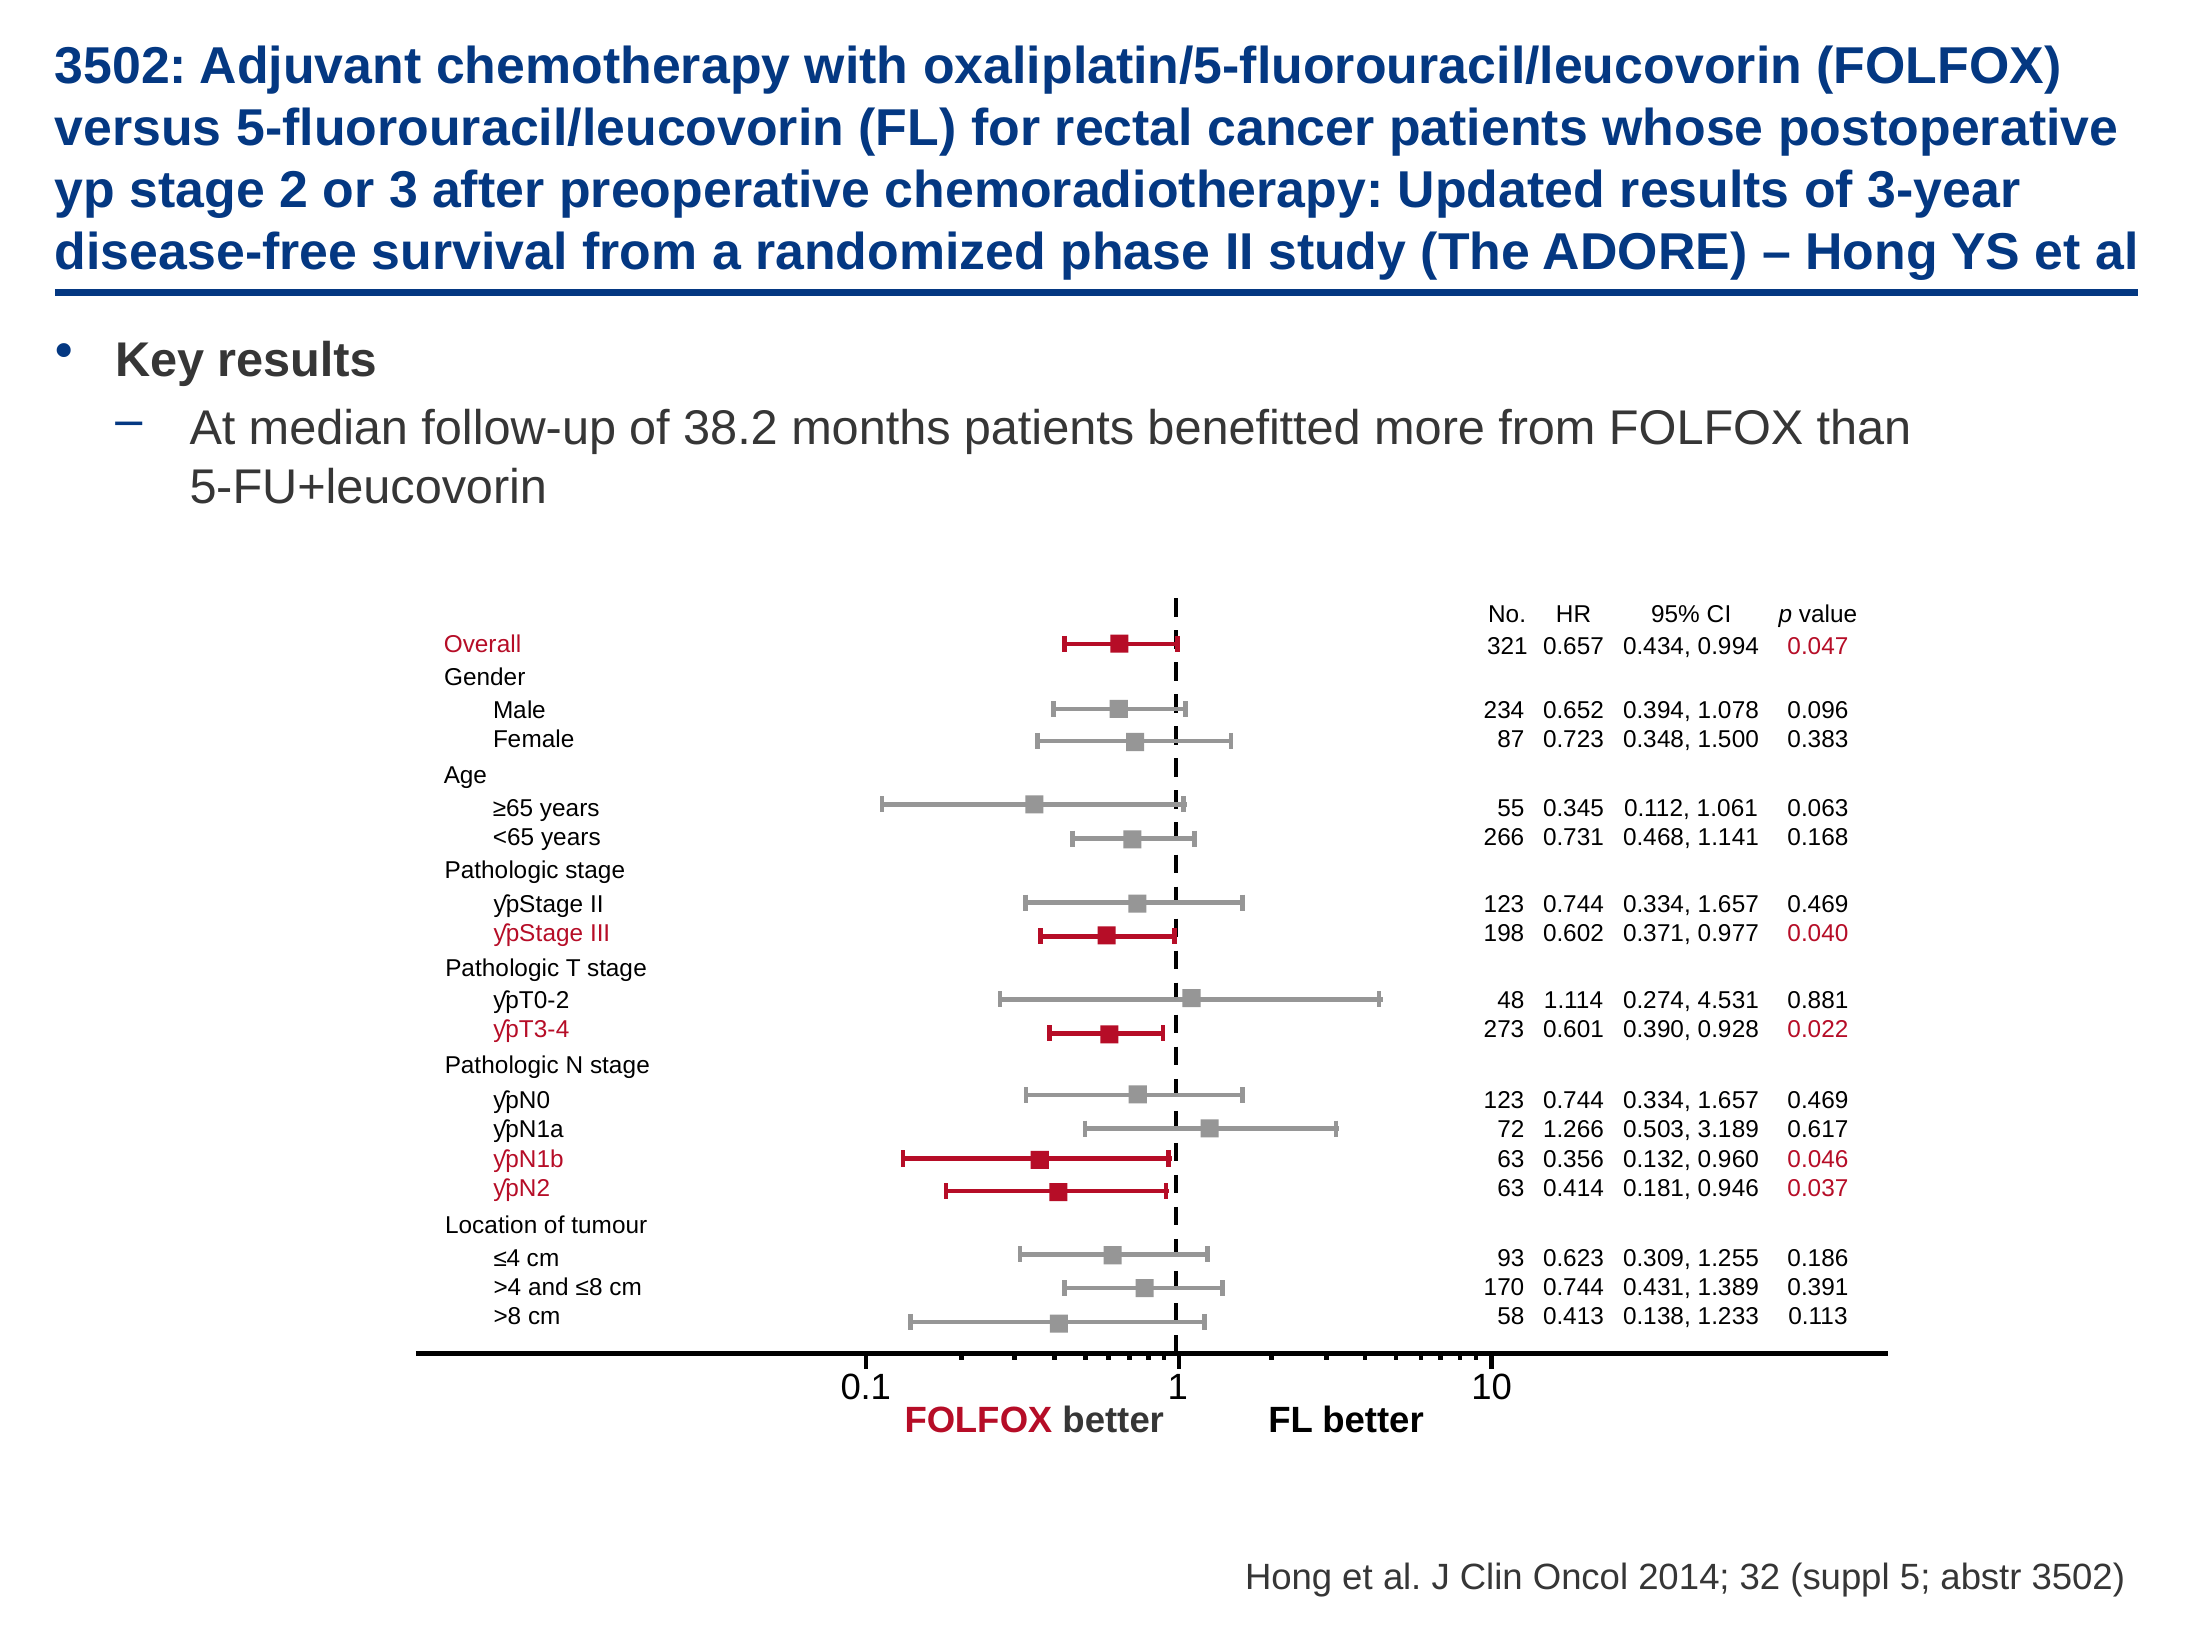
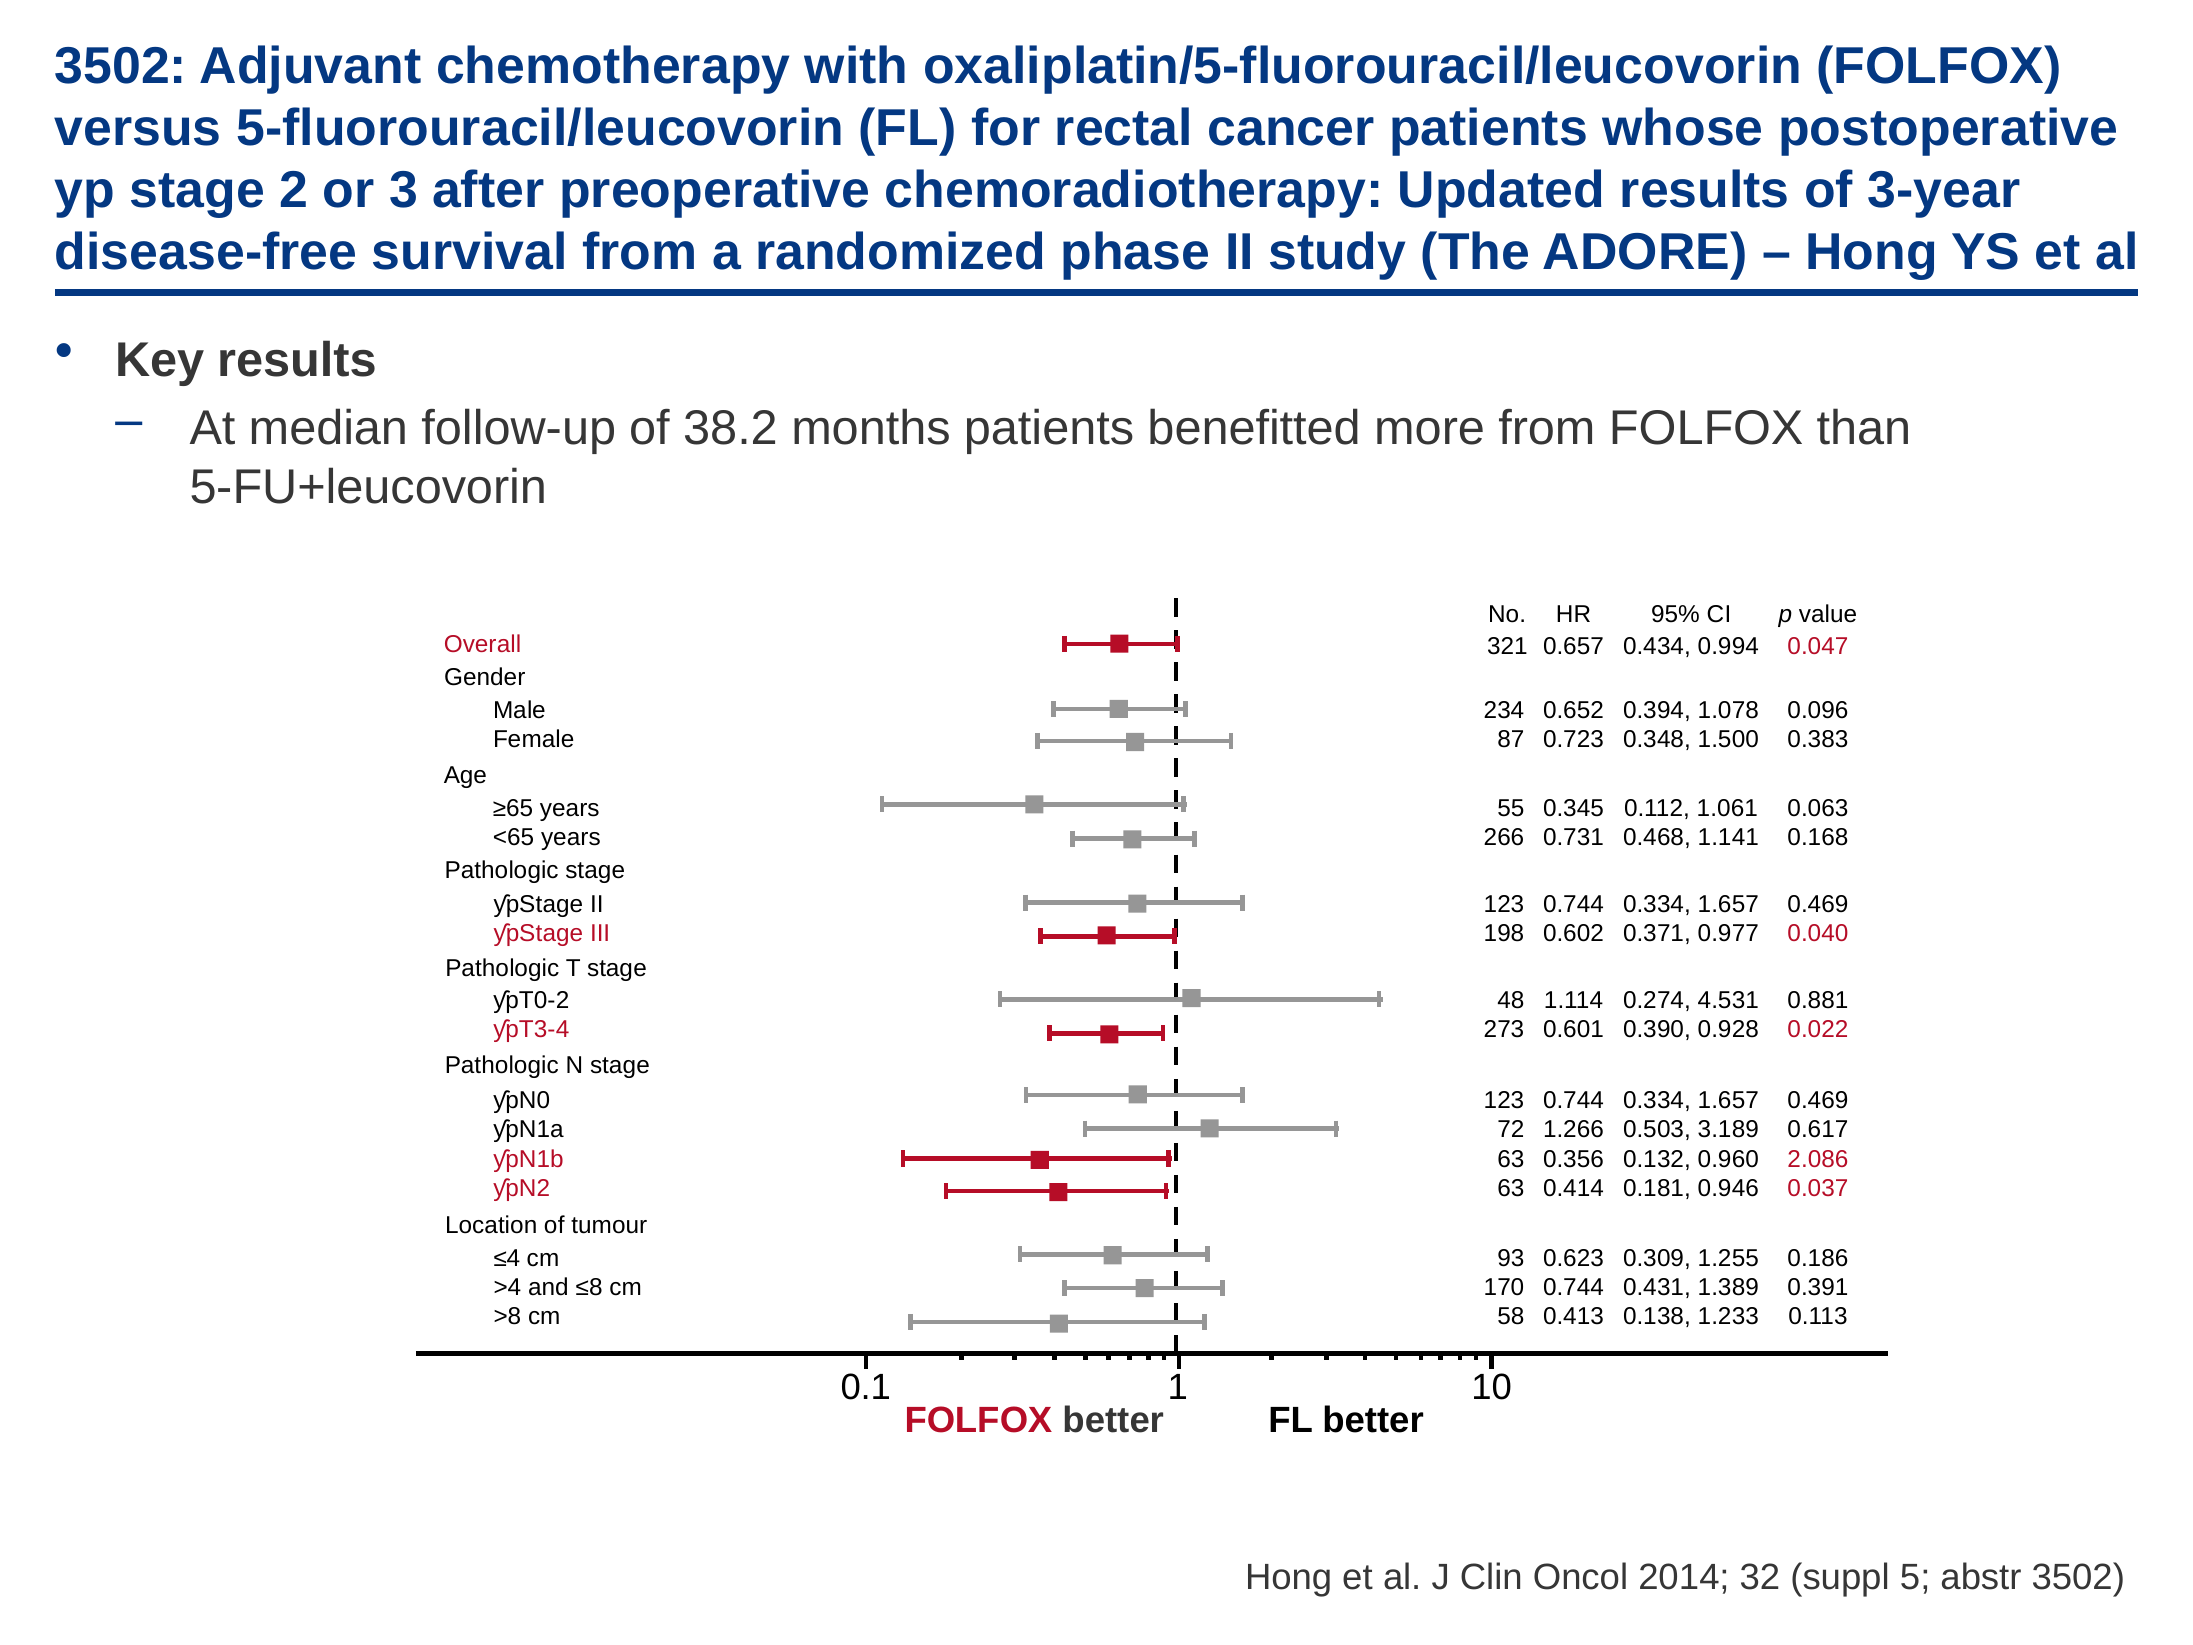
0.046: 0.046 -> 2.086
